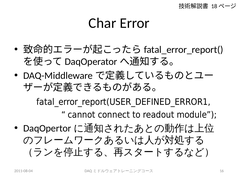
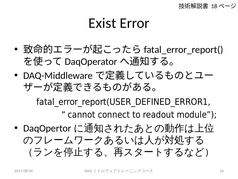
Char: Char -> Exist
